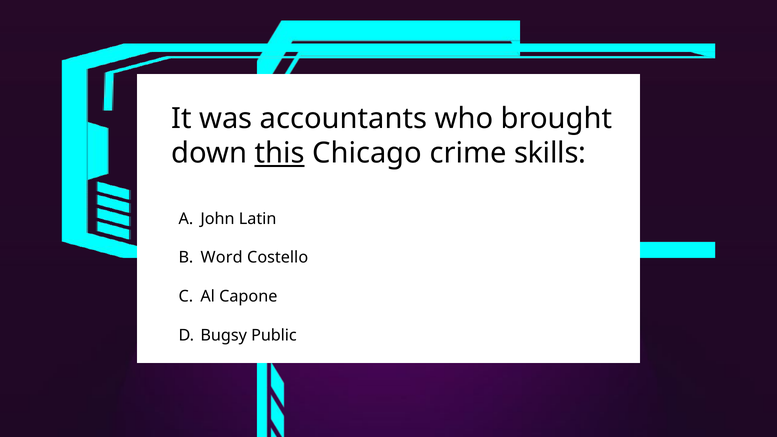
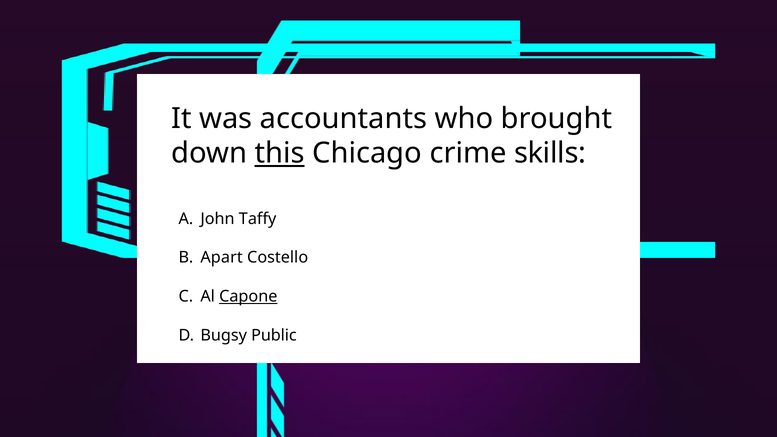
Latin: Latin -> Taffy
Word: Word -> Apart
Capone underline: none -> present
